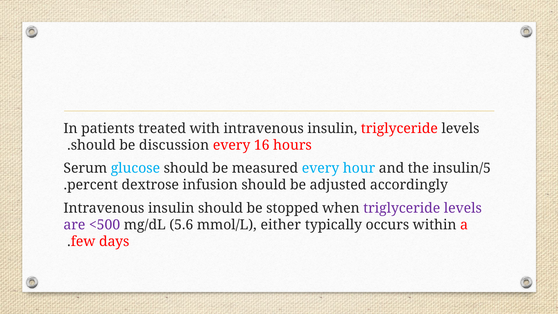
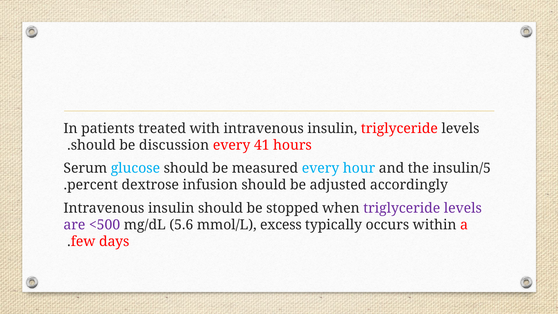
16: 16 -> 41
either: either -> excess
